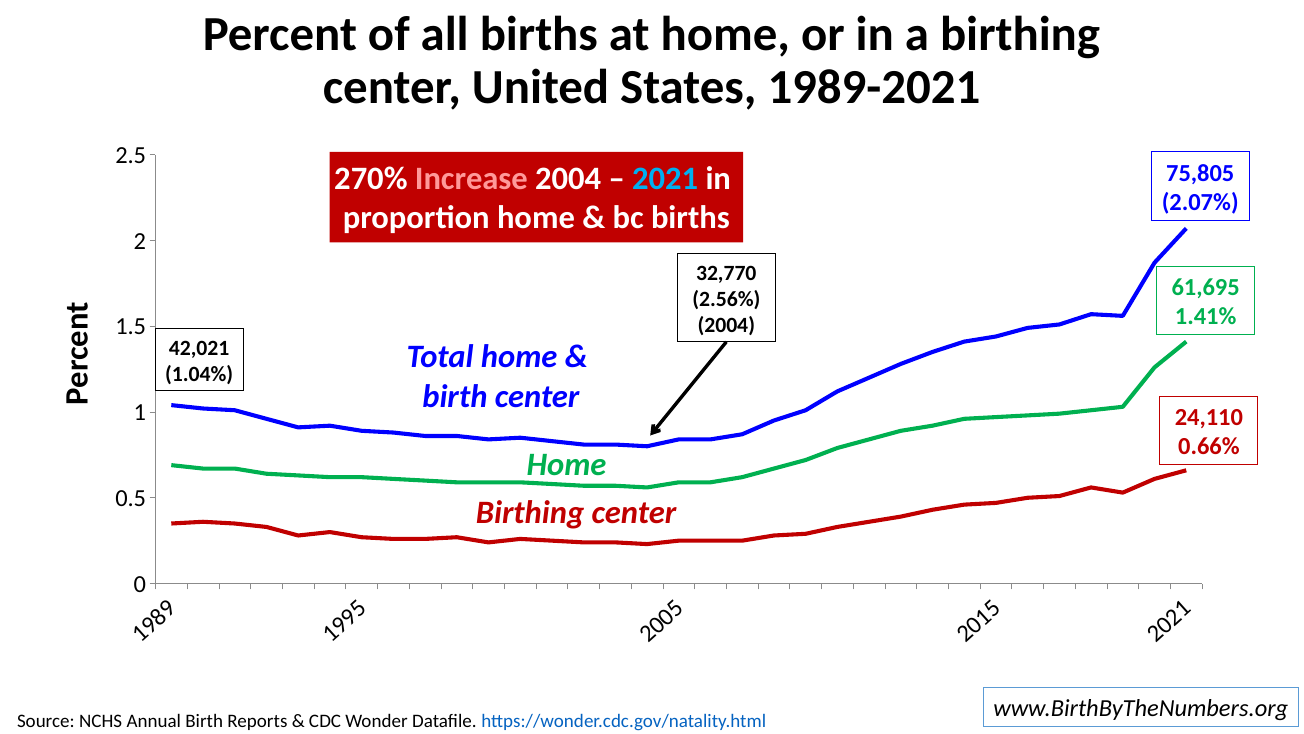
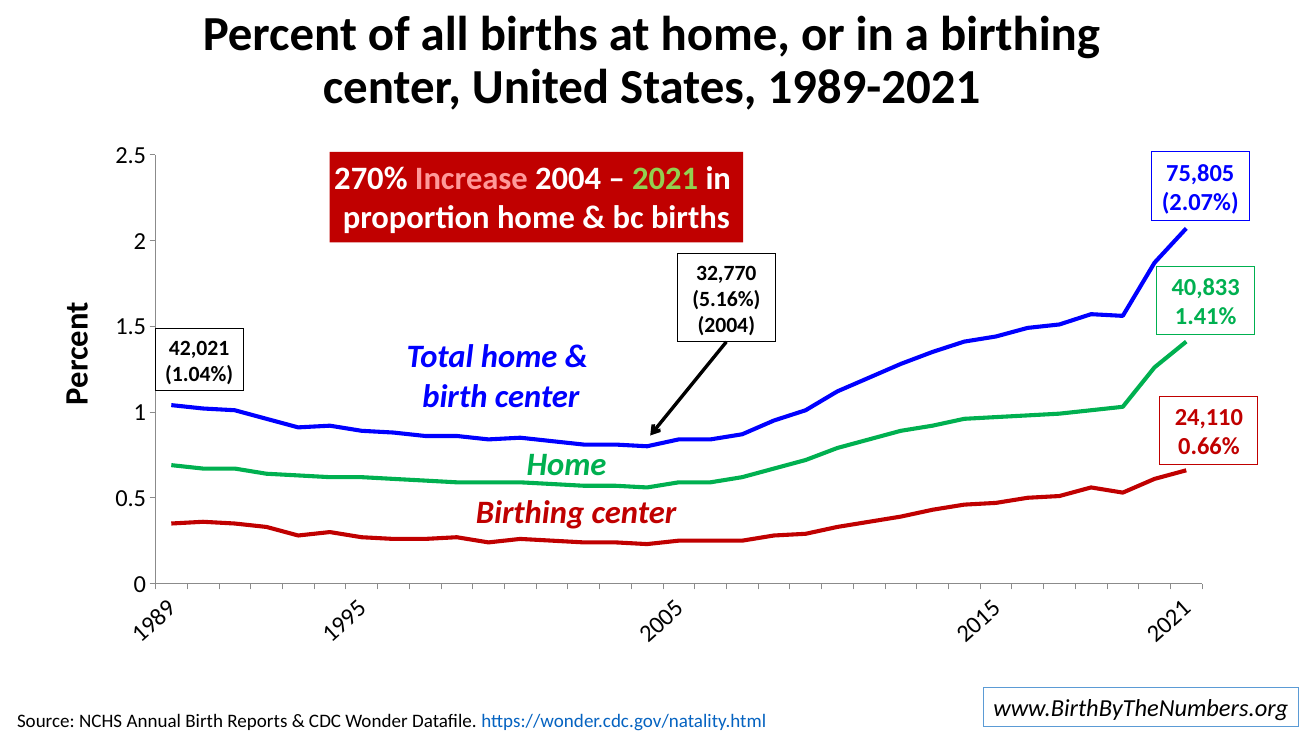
2021 colour: light blue -> light green
61,695: 61,695 -> 40,833
2.56%: 2.56% -> 5.16%
